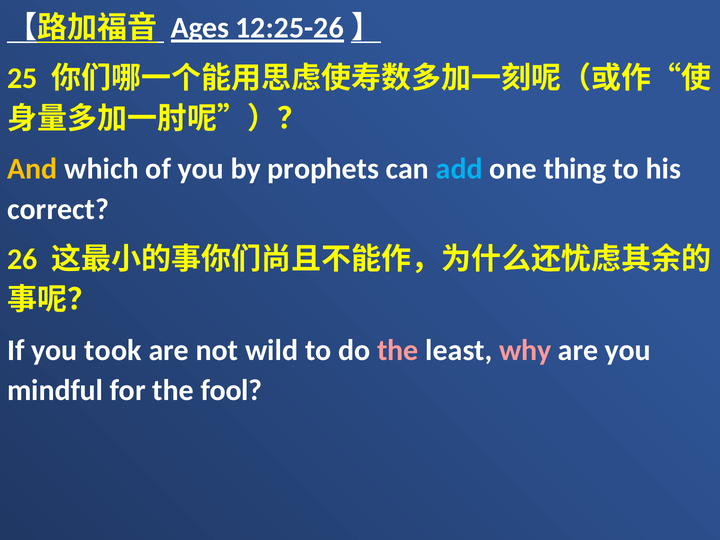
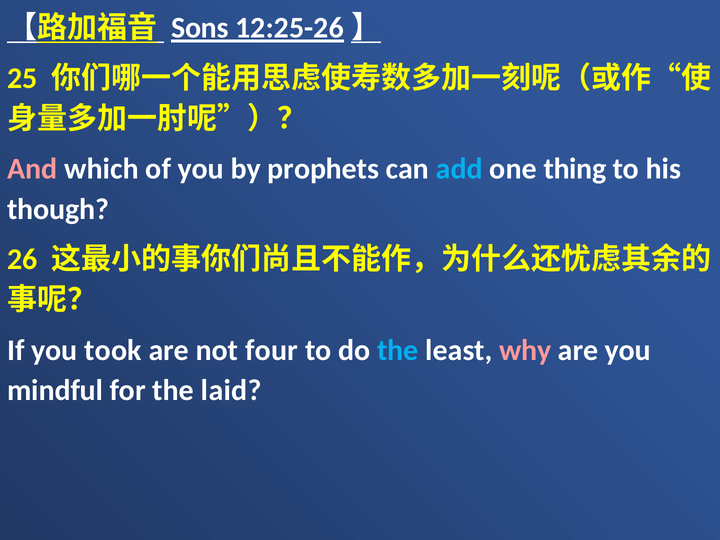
Ages: Ages -> Sons
And colour: yellow -> pink
correct: correct -> though
wild: wild -> four
the at (398, 350) colour: pink -> light blue
fool: fool -> laid
